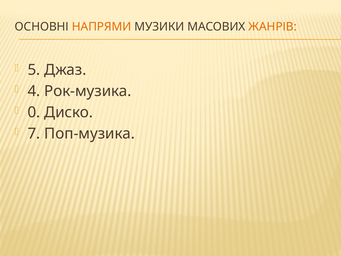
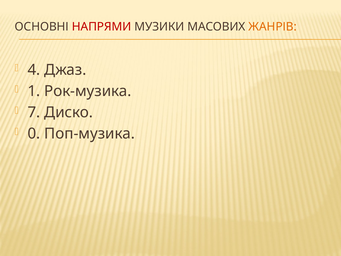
НАПРЯМИ colour: orange -> red
5: 5 -> 4
4: 4 -> 1
0: 0 -> 7
7: 7 -> 0
